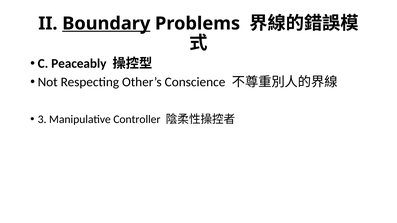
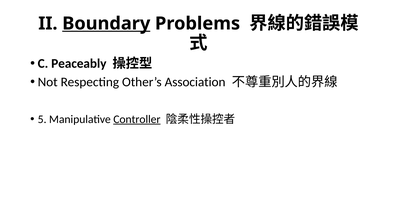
Conscience: Conscience -> Association
3: 3 -> 5
Controller underline: none -> present
